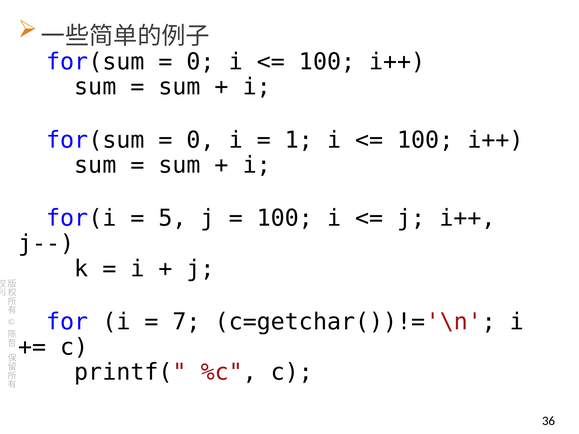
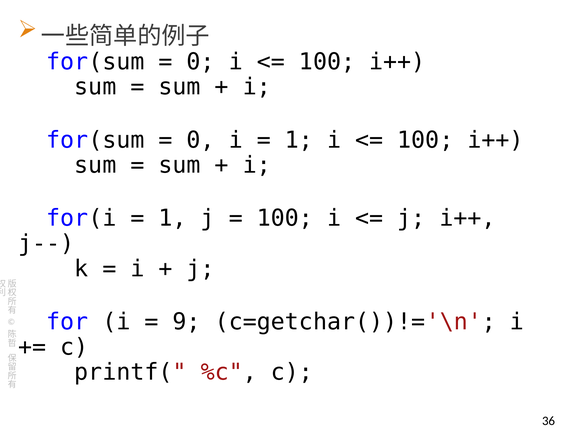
5 at (173, 218): 5 -> 1
7: 7 -> 9
